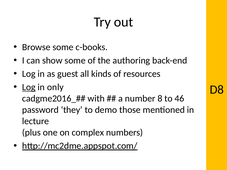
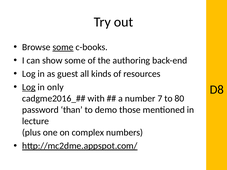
some at (63, 47) underline: none -> present
8: 8 -> 7
46: 46 -> 80
they: they -> than
